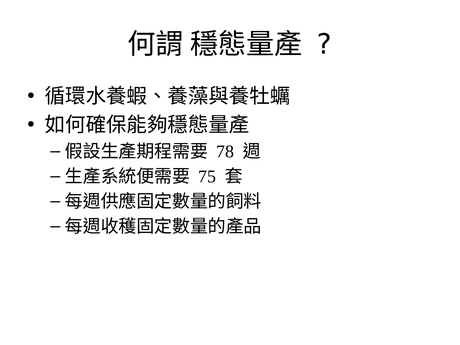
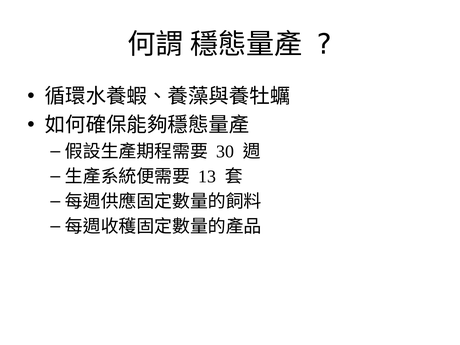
78: 78 -> 30
75: 75 -> 13
